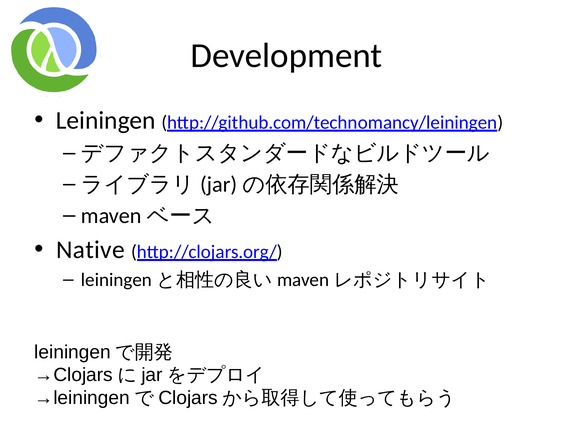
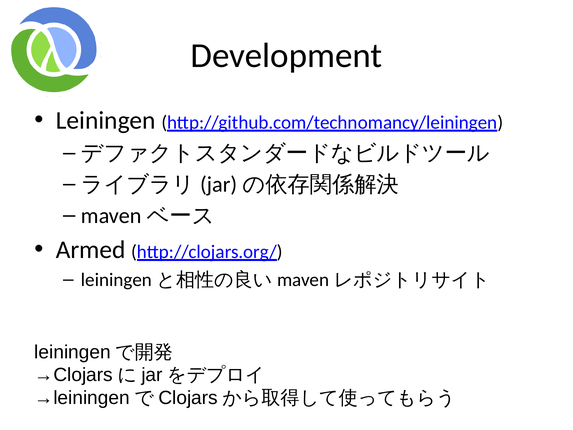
Native: Native -> Armed
